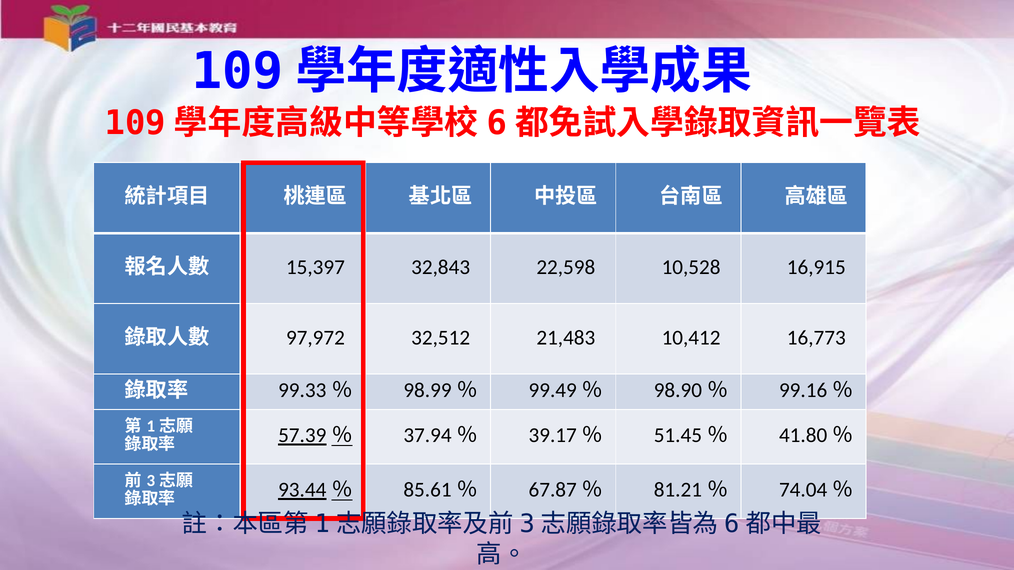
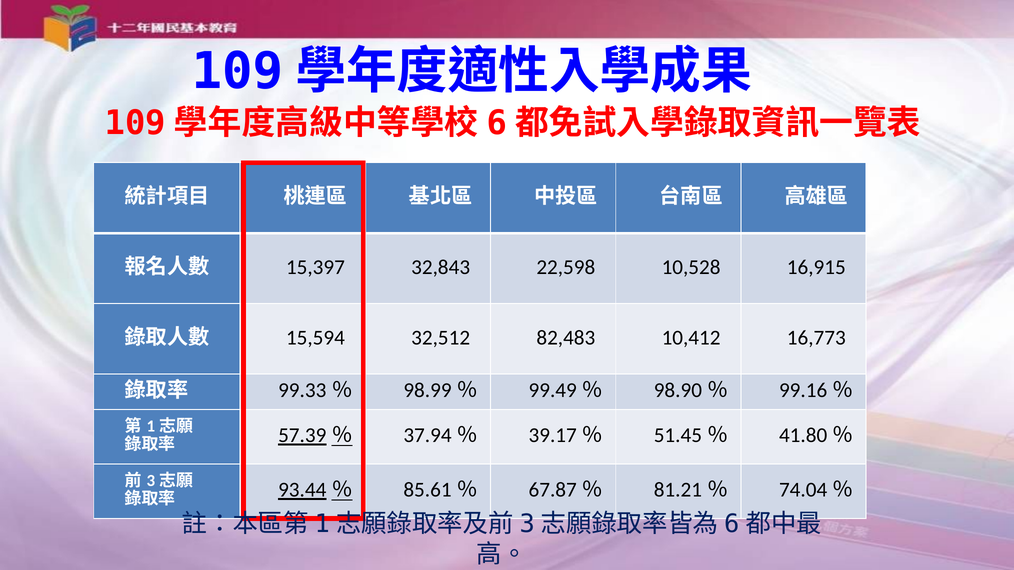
97,972: 97,972 -> 15,594
21,483: 21,483 -> 82,483
